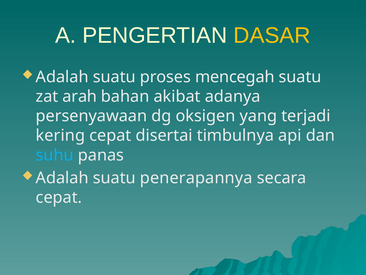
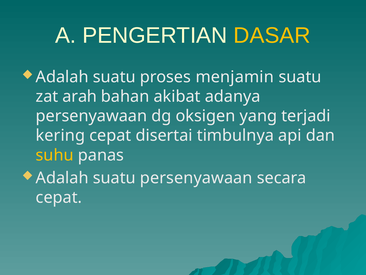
mencegah: mencegah -> menjamin
suhu colour: light blue -> yellow
suatu penerapannya: penerapannya -> persenyawaan
